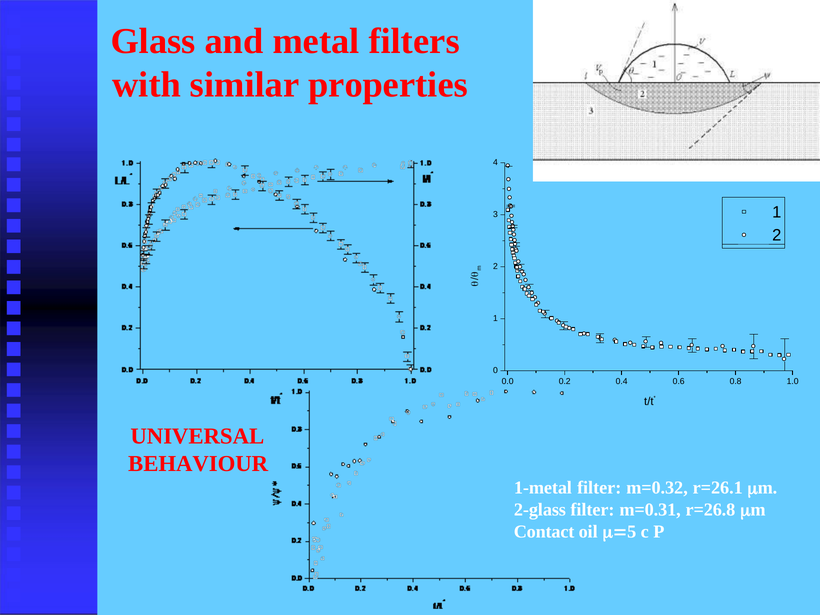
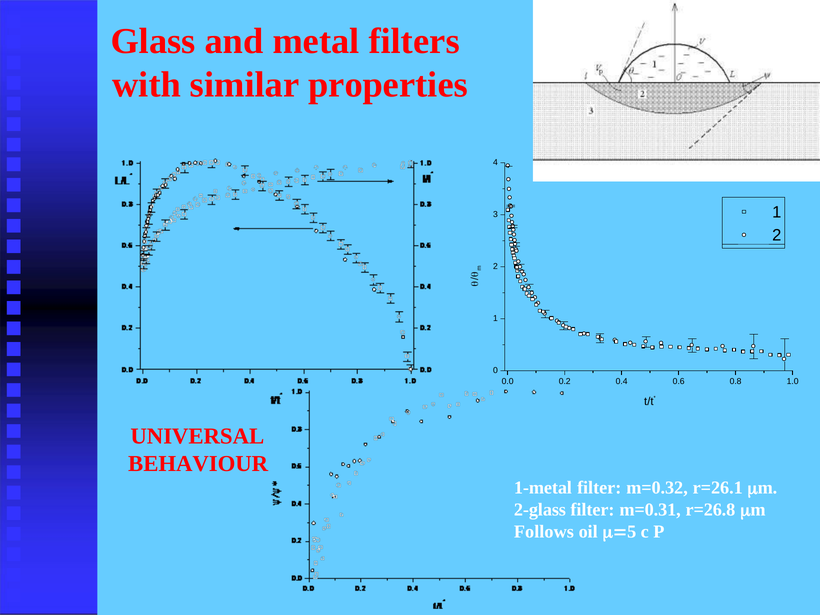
Contact: Contact -> Follows
